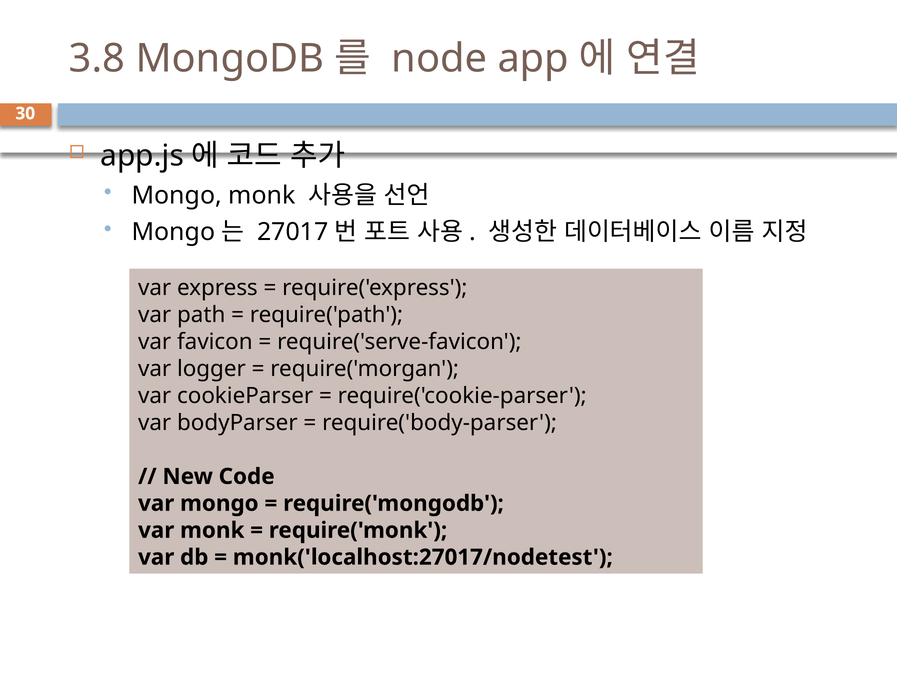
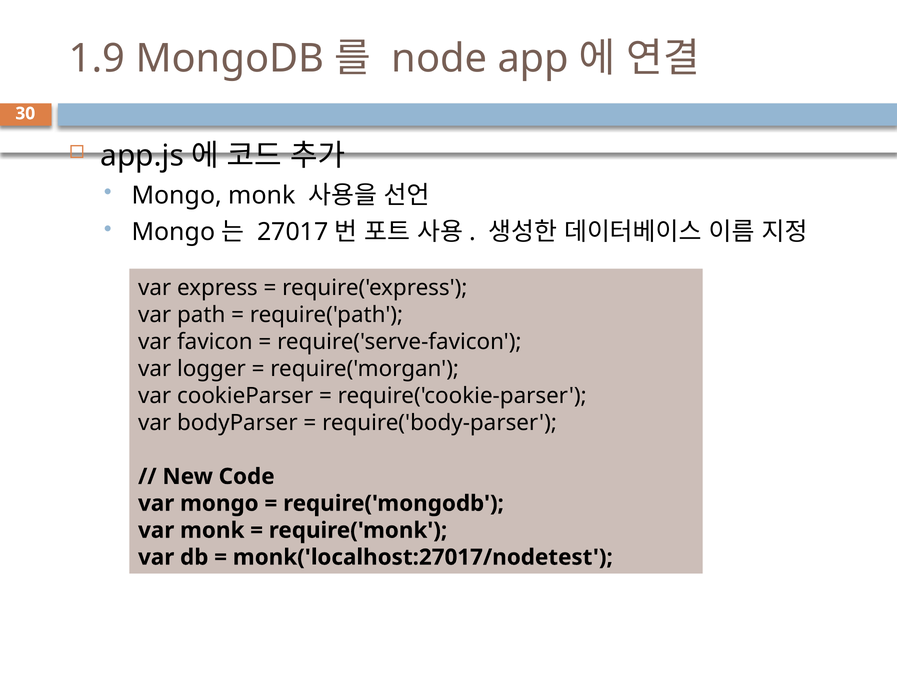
3.8: 3.8 -> 1.9
